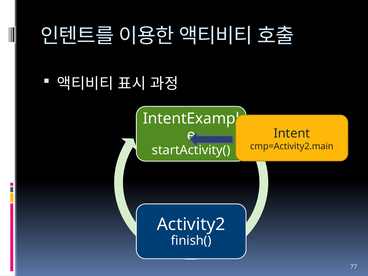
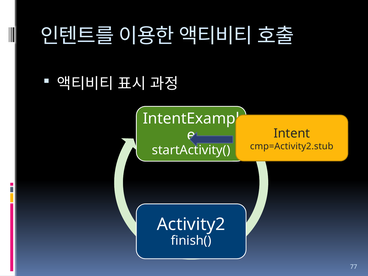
cmp=Activity2.main: cmp=Activity2.main -> cmp=Activity2.stub
